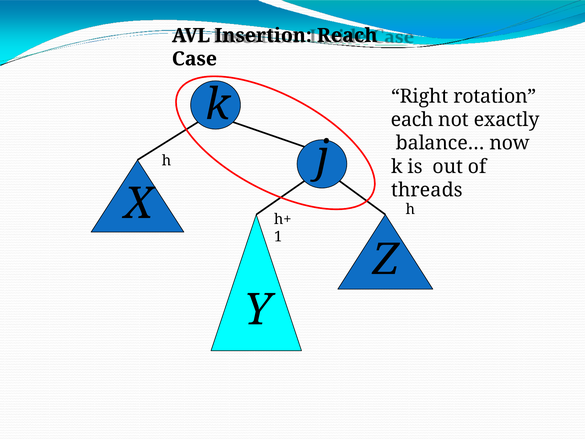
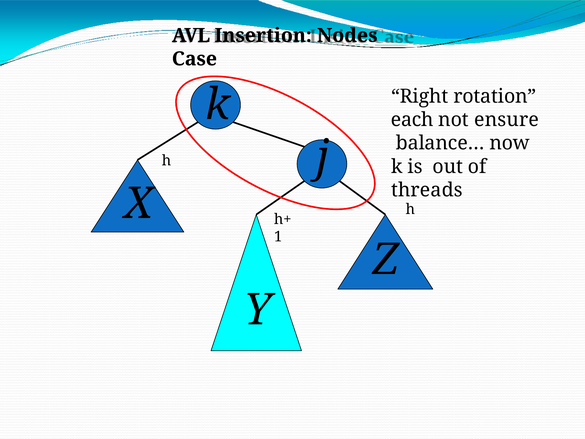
Reach: Reach -> Nodes
exactly: exactly -> ensure
